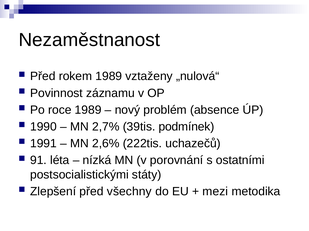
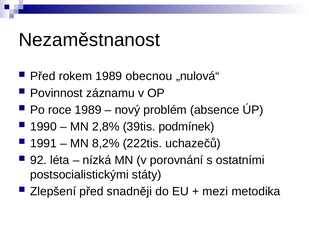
vztaženy: vztaženy -> obecnou
2,7%: 2,7% -> 2,8%
2,6%: 2,6% -> 8,2%
91: 91 -> 92
všechny: všechny -> snadněji
